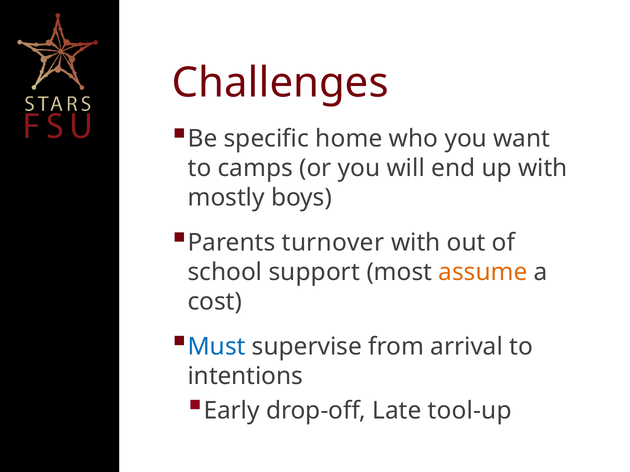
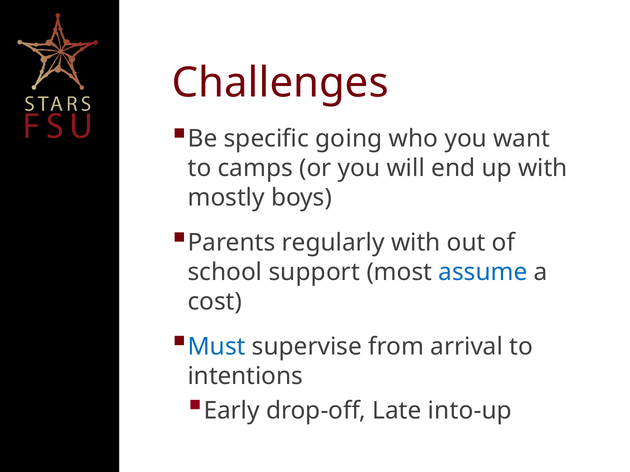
home: home -> going
turnover: turnover -> regularly
assume colour: orange -> blue
tool-up: tool-up -> into-up
